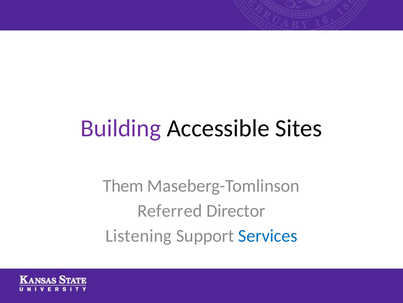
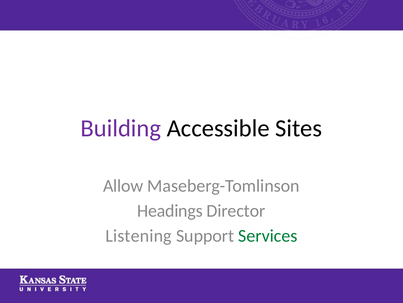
Them: Them -> Allow
Referred: Referred -> Headings
Services colour: blue -> green
